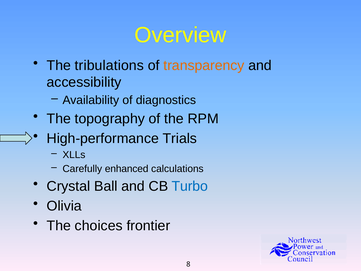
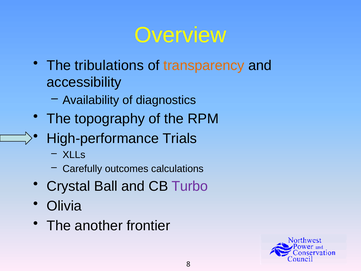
enhanced: enhanced -> outcomes
Turbo colour: blue -> purple
choices: choices -> another
